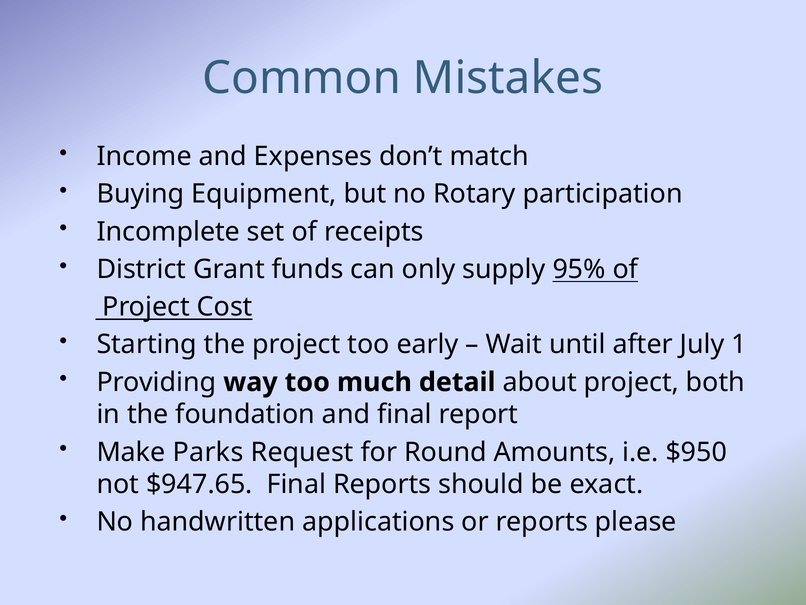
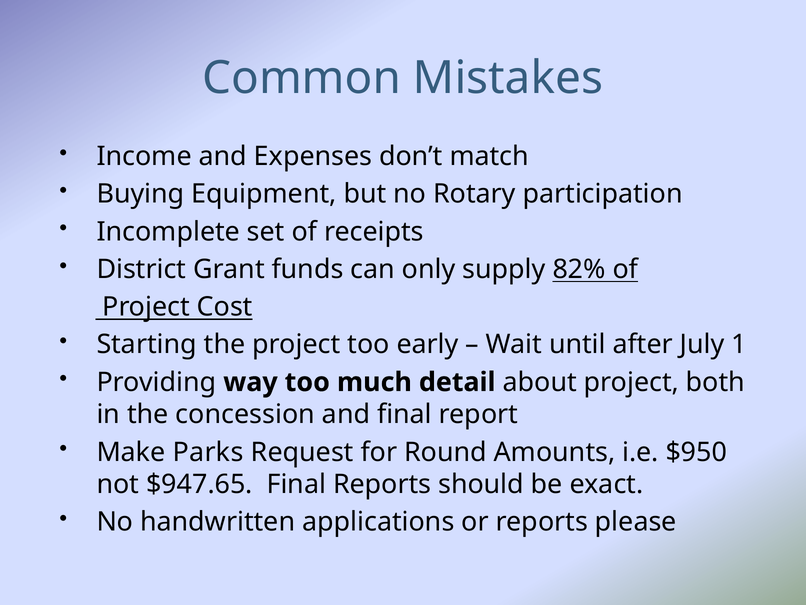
95%: 95% -> 82%
foundation: foundation -> concession
